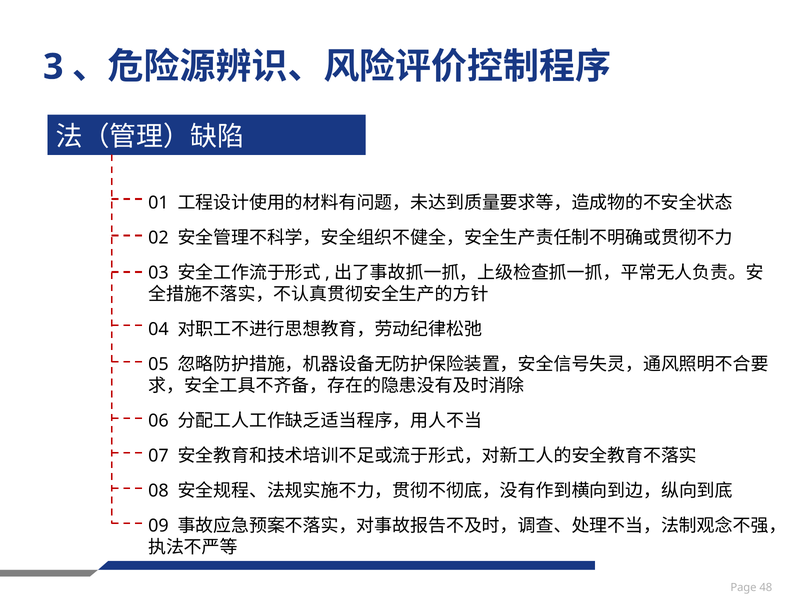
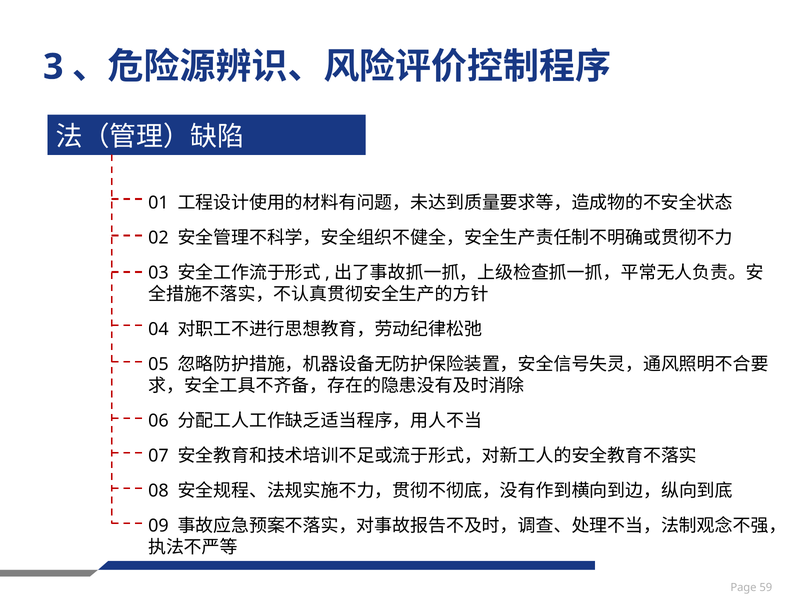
48: 48 -> 59
